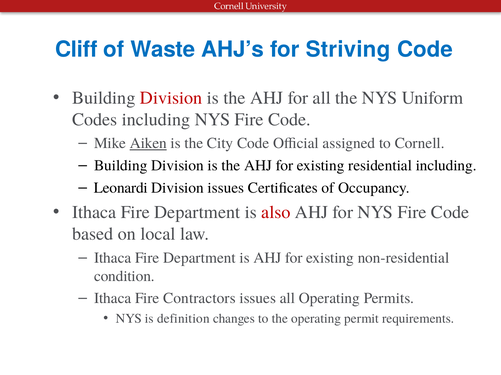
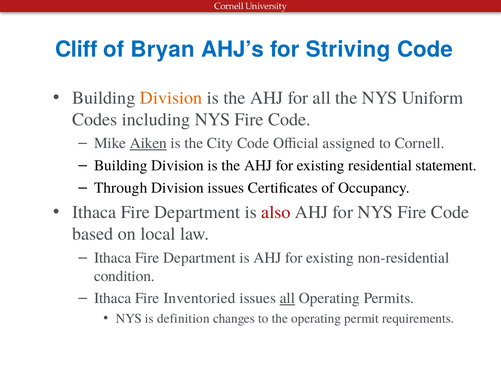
Waste: Waste -> Bryan
Division at (171, 98) colour: red -> orange
residential including: including -> statement
Leonardi: Leonardi -> Through
Contractors: Contractors -> Inventoried
all at (287, 299) underline: none -> present
